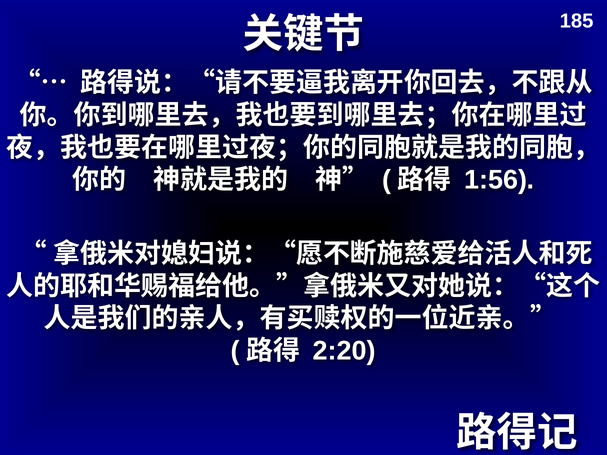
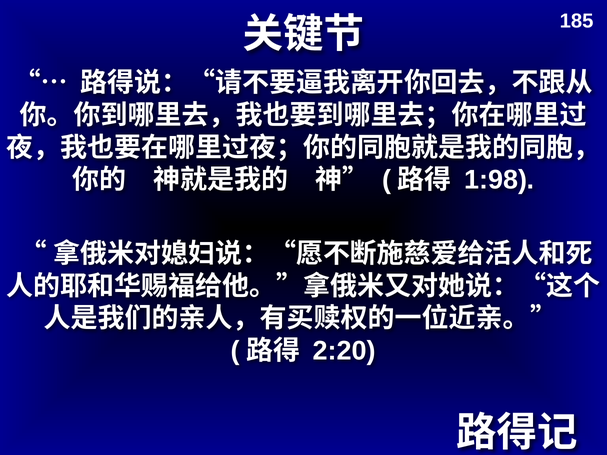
1:56: 1:56 -> 1:98
